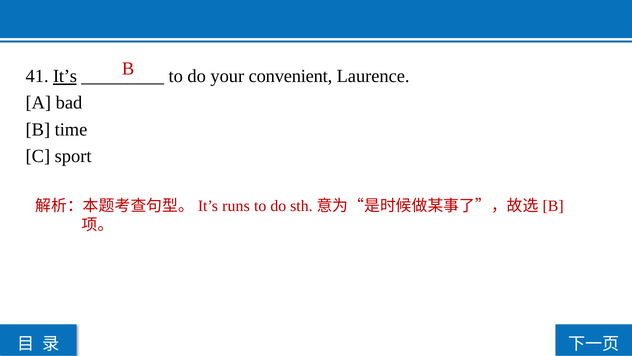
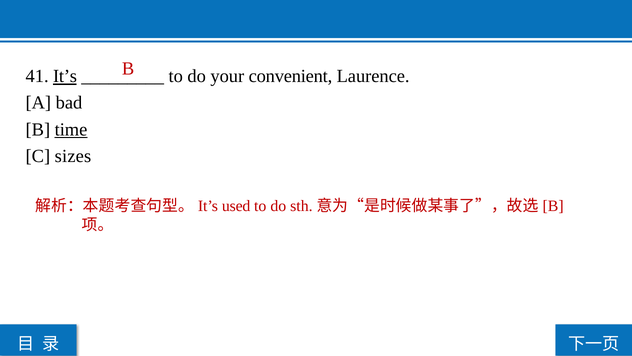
time underline: none -> present
sport: sport -> sizes
runs: runs -> used
